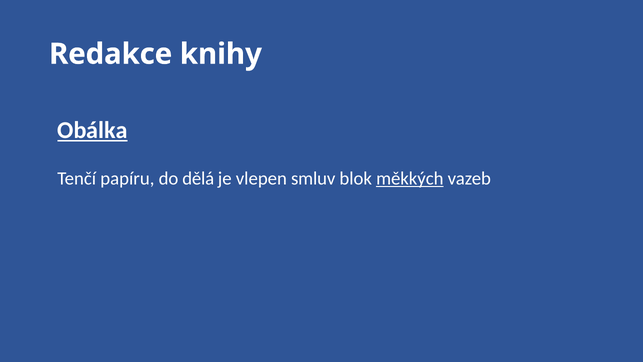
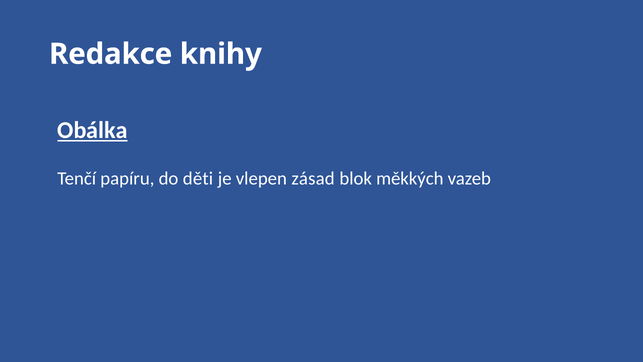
dělá: dělá -> děti
smluv: smluv -> zásad
měkkých underline: present -> none
